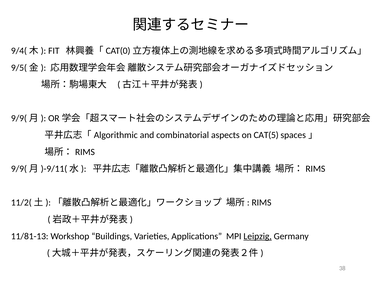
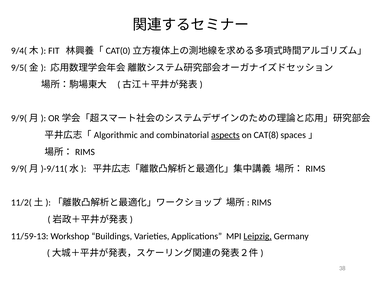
aspects underline: none -> present
CAT(5: CAT(5 -> CAT(8
11/81-13: 11/81-13 -> 11/59-13
